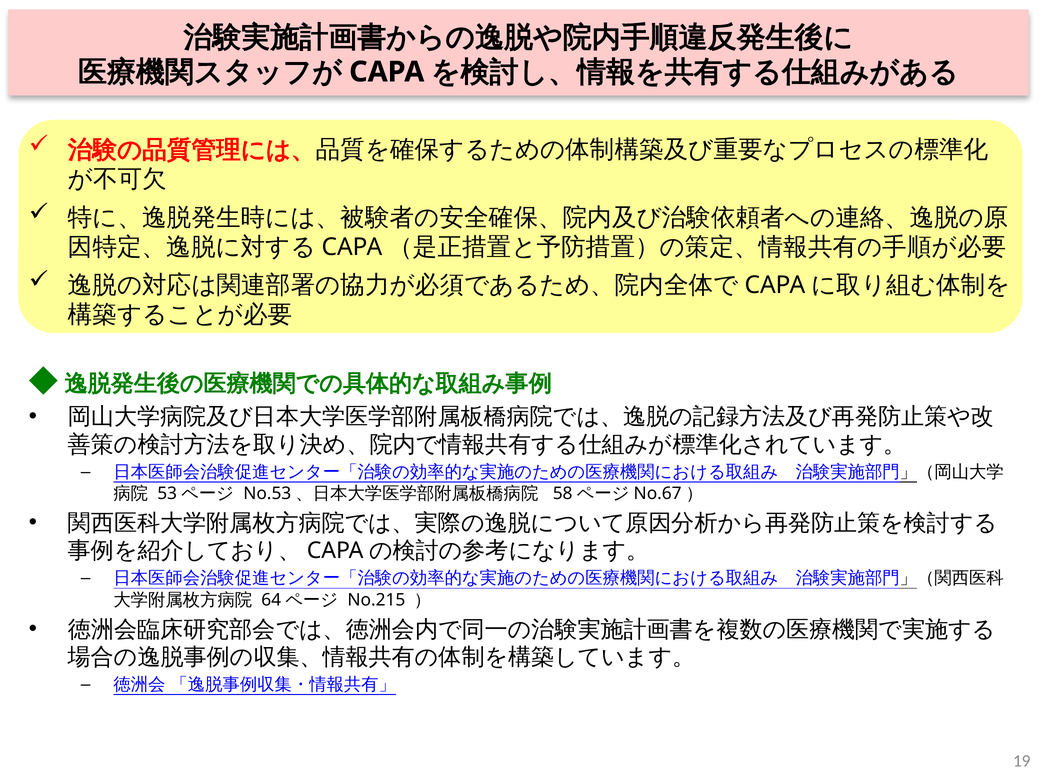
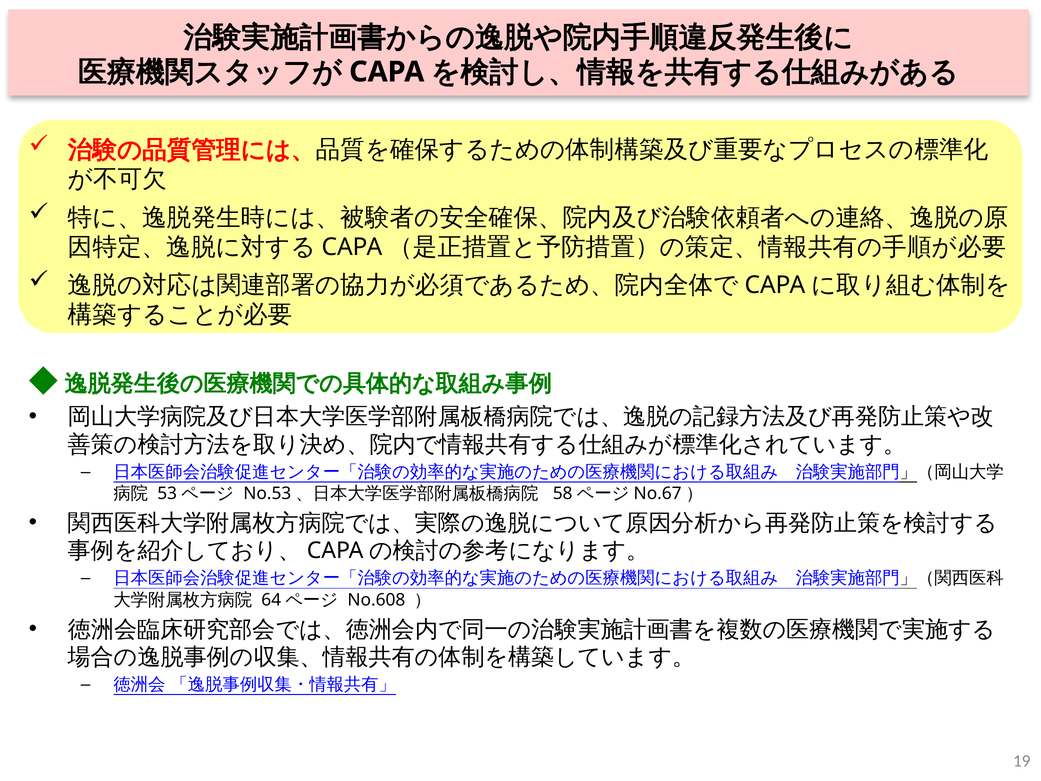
No.215: No.215 -> No.608
